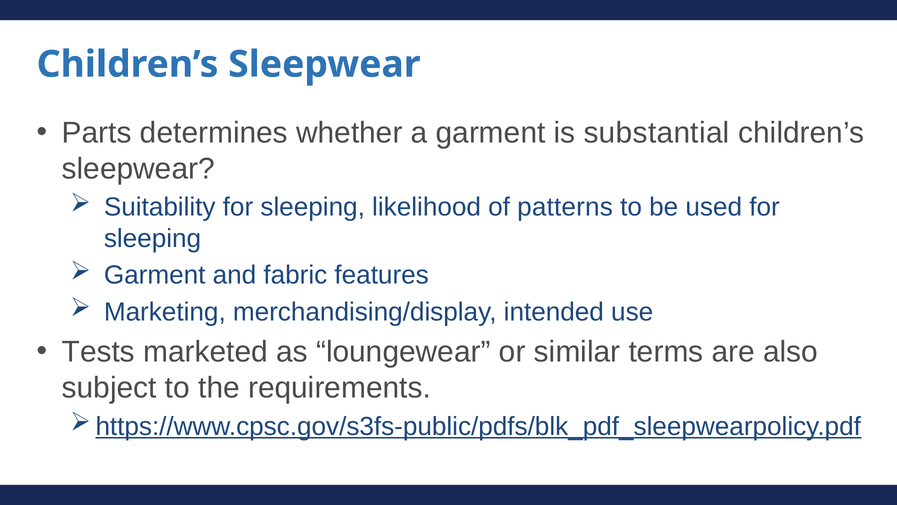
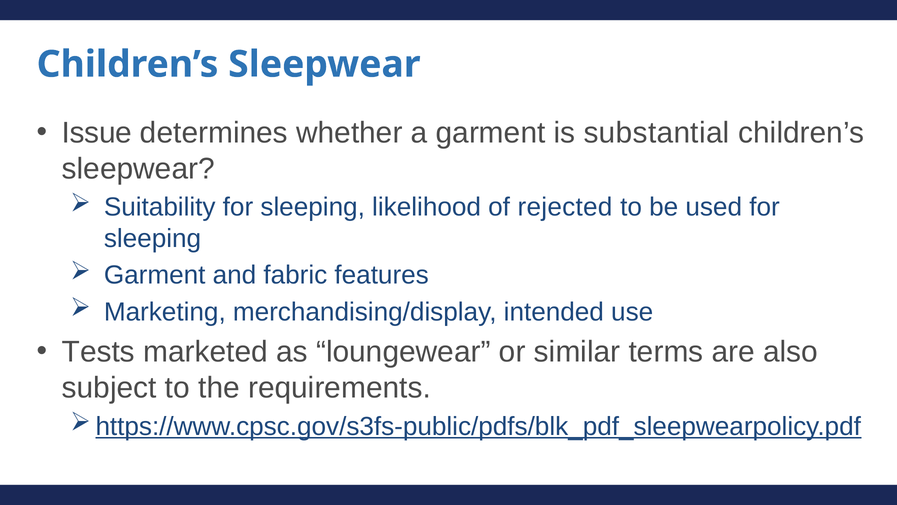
Parts: Parts -> Issue
patterns: patterns -> rejected
